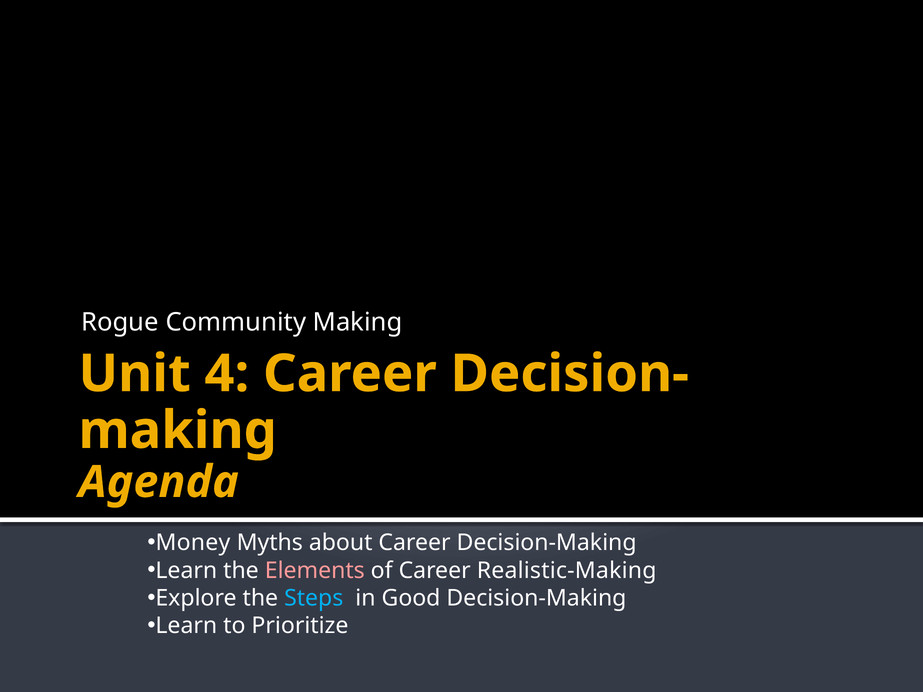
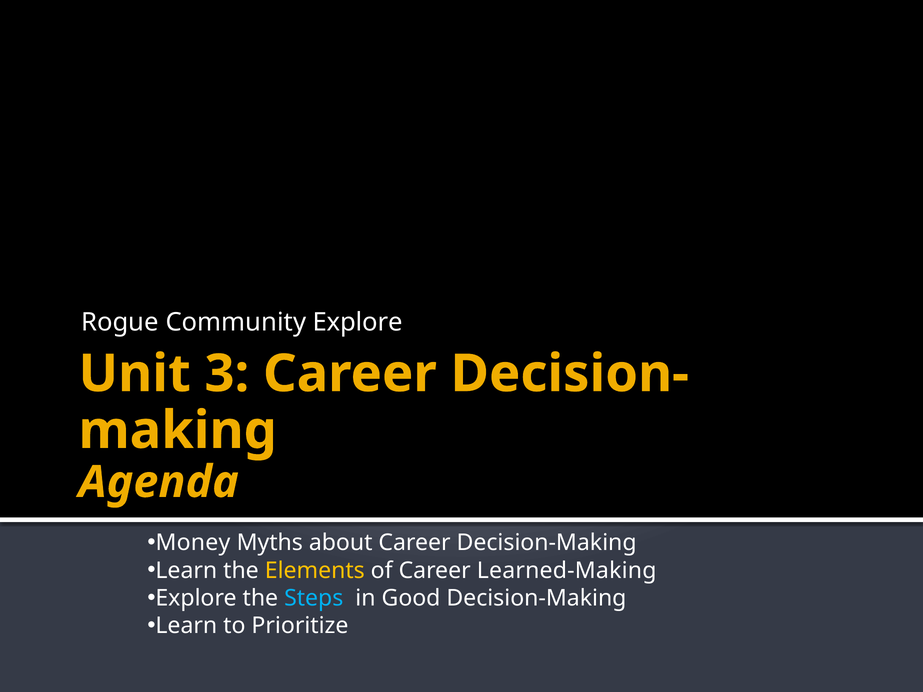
Community Making: Making -> Explore
4: 4 -> 3
Elements colour: pink -> yellow
Realistic-Making: Realistic-Making -> Learned-Making
